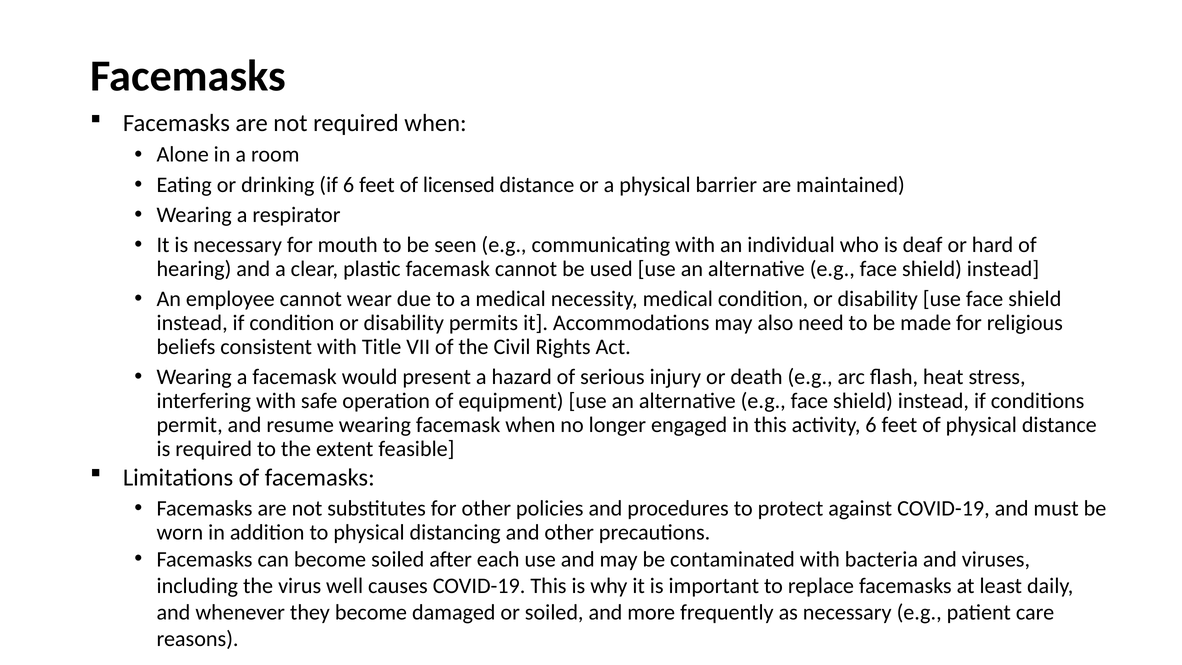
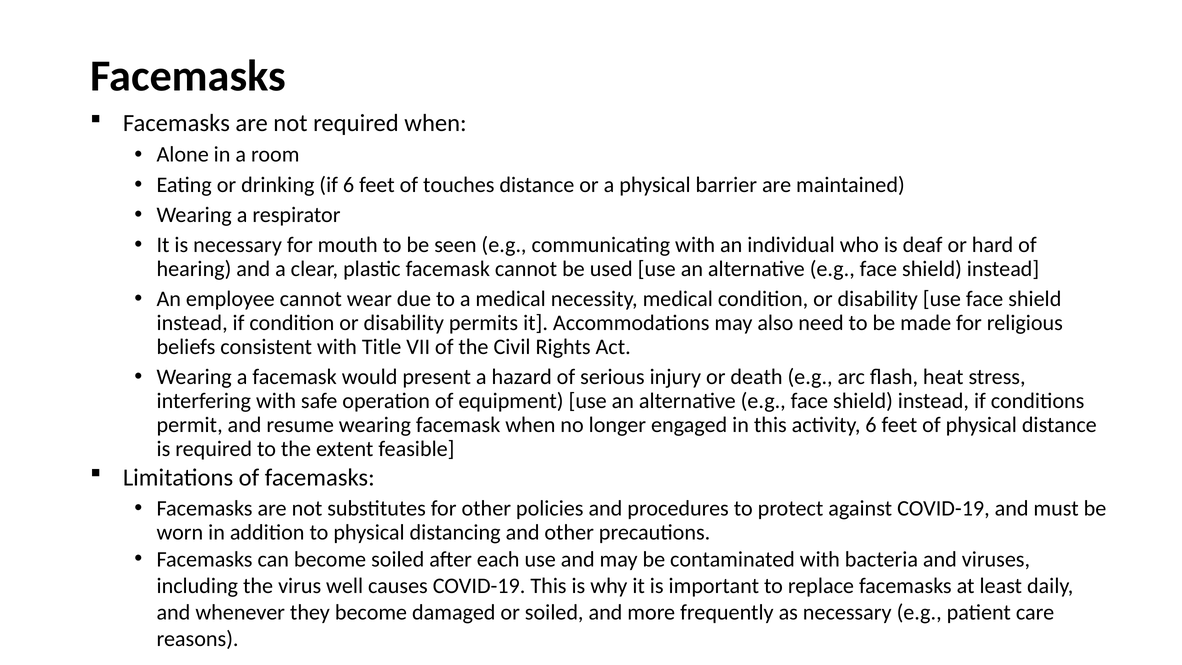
licensed: licensed -> touches
